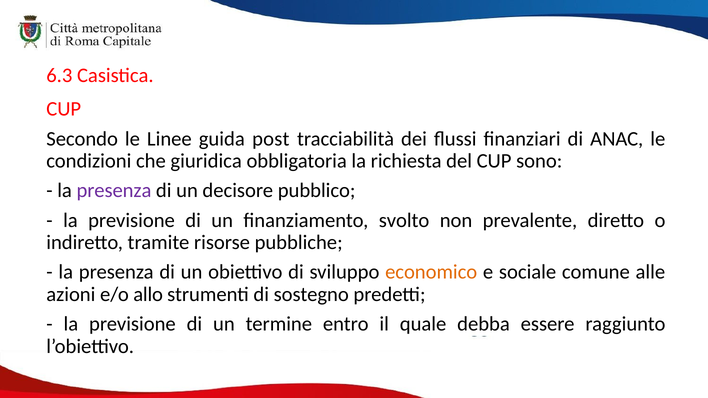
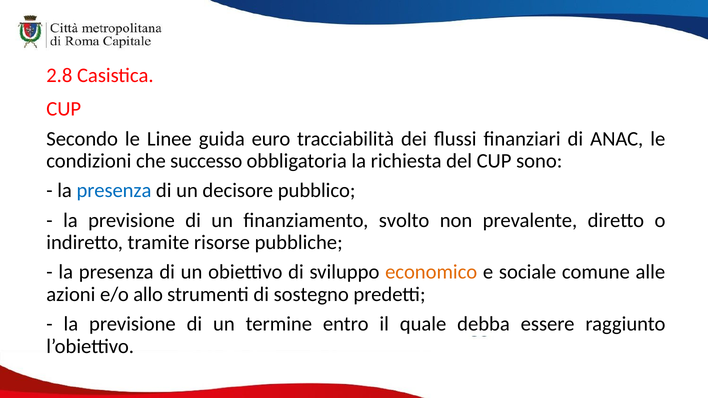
6.3: 6.3 -> 2.8
post: post -> euro
giuridica: giuridica -> successo
presenza at (114, 191) colour: purple -> blue
